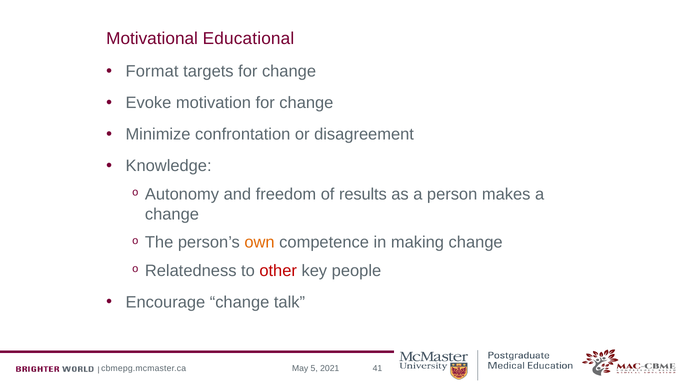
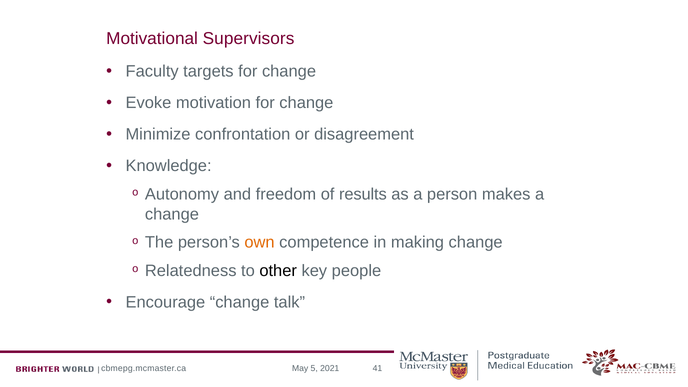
Educational: Educational -> Supervisors
Format: Format -> Faculty
other colour: red -> black
